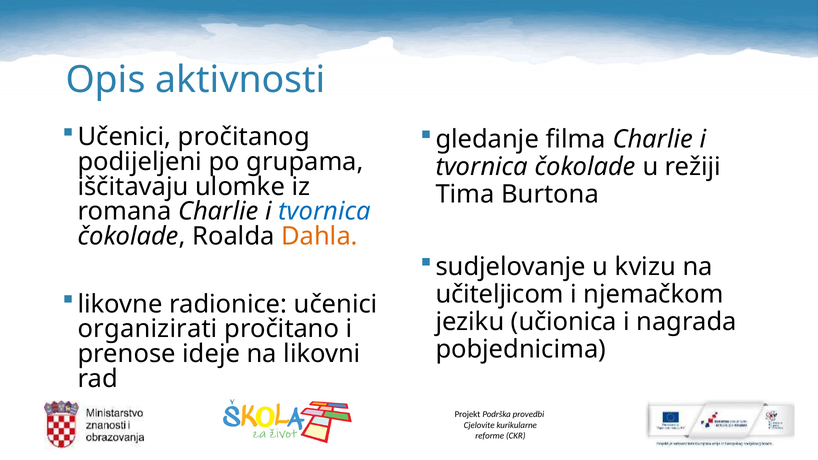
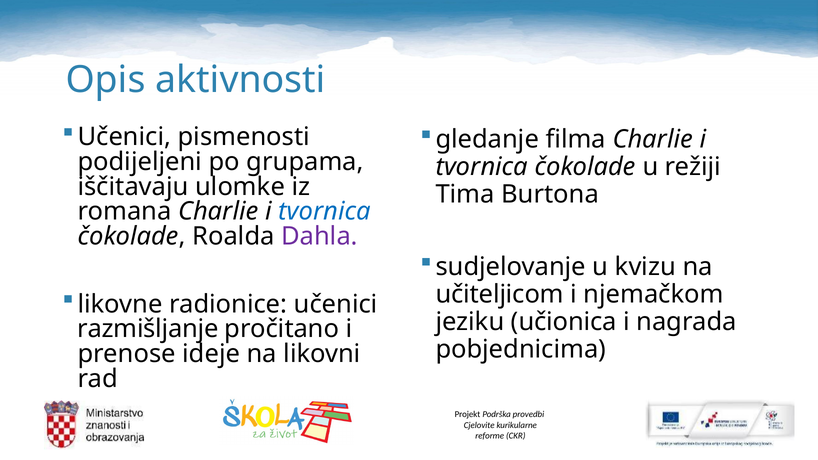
pročitanog: pročitanog -> pismenosti
Dahla colour: orange -> purple
organizirati: organizirati -> razmišljanje
